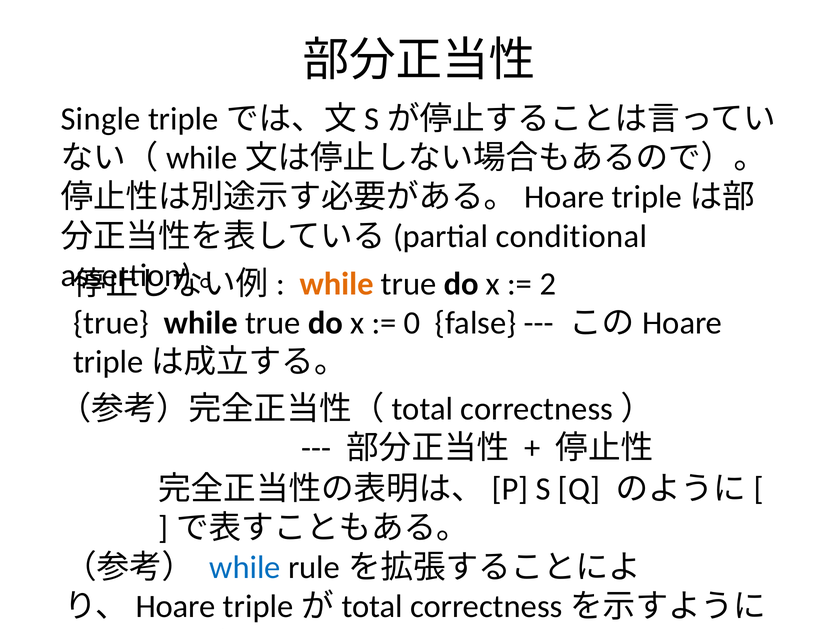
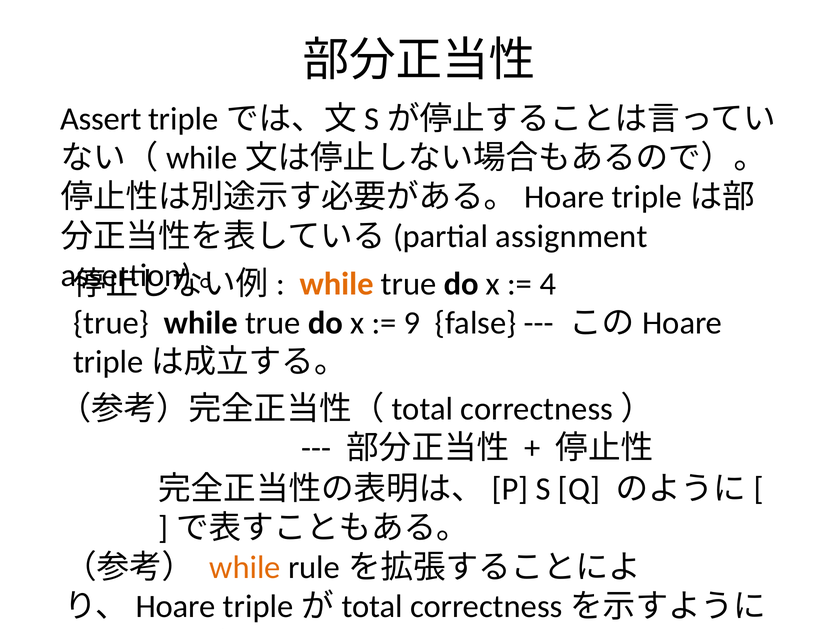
Single: Single -> Assert
conditional: conditional -> assignment
2: 2 -> 4
0: 0 -> 9
while at (245, 567) colour: blue -> orange
